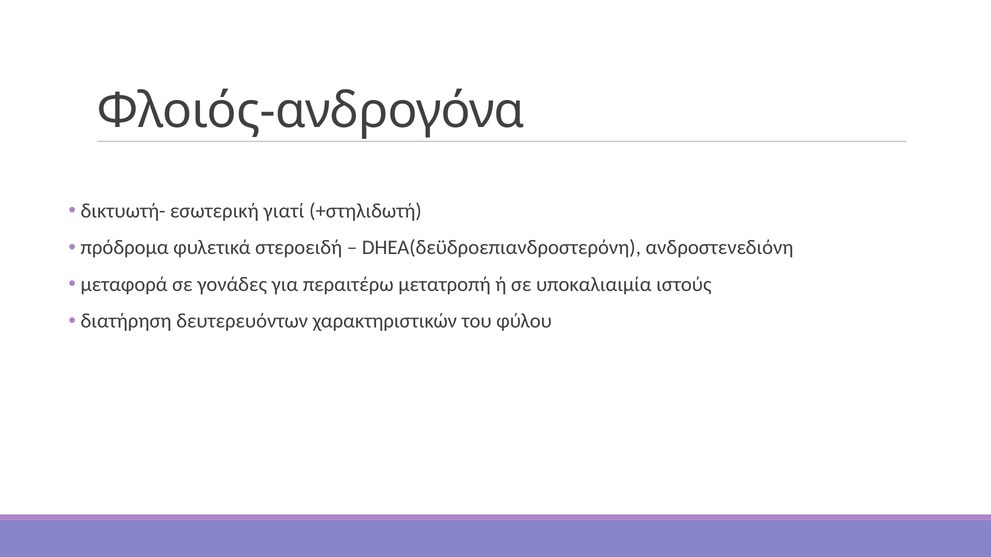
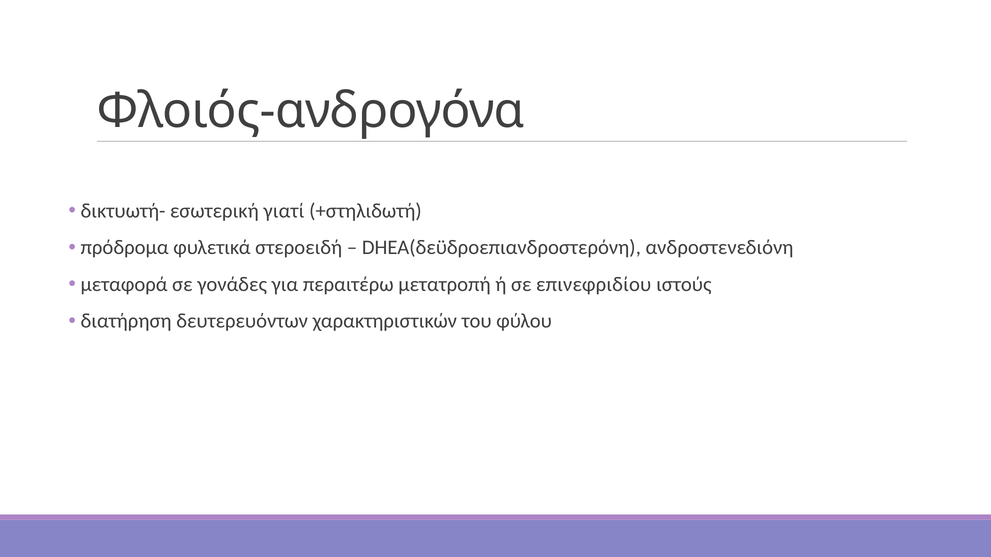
υποκαλιαιμία: υποκαλιαιμία -> επινεφριδίου
